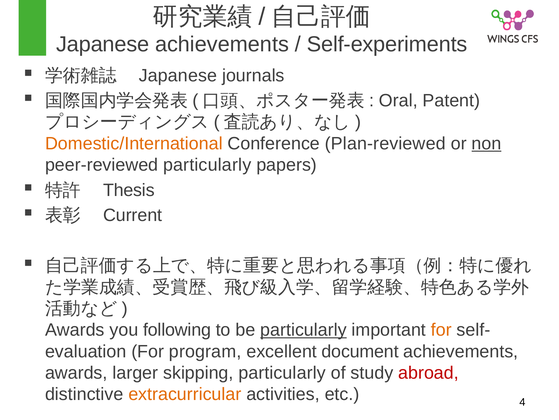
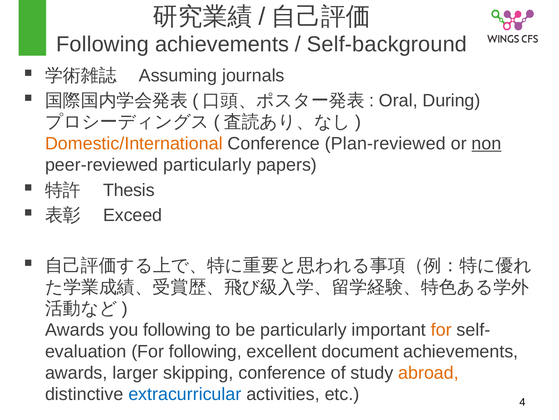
Japanese at (103, 44): Japanese -> Following
Self-experiments: Self-experiments -> Self-background
Japanese at (178, 75): Japanese -> Assuming
Patent: Patent -> During
Current: Current -> Exceed
particularly at (303, 329) underline: present -> none
For program: program -> following
skipping particularly: particularly -> conference
abroad colour: red -> orange
extracurricular colour: orange -> blue
